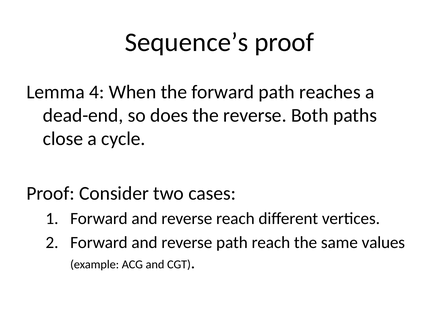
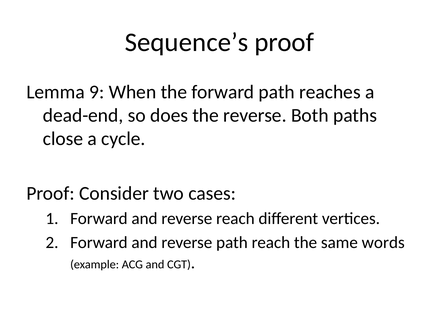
4: 4 -> 9
values: values -> words
